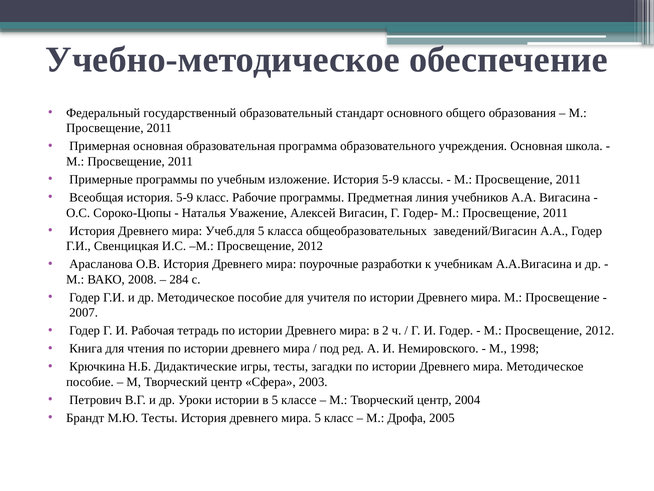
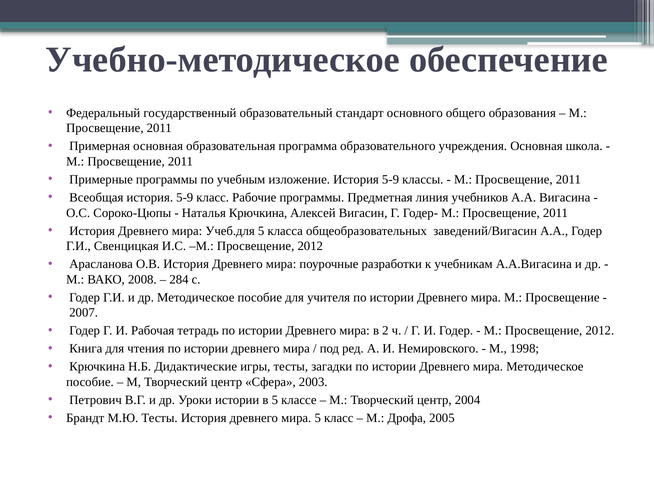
Наталья Уважение: Уважение -> Крючкина
